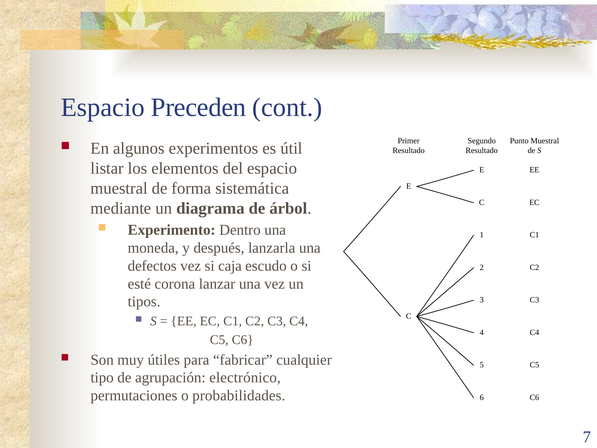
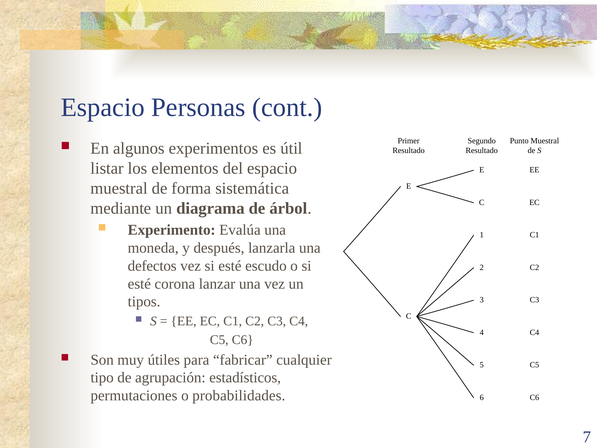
Preceden: Preceden -> Personas
Dentro: Dentro -> Evalúa
vez si caja: caja -> esté
electrónico: electrónico -> estadísticos
